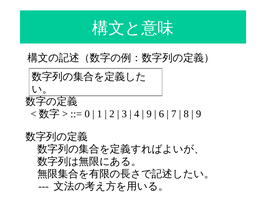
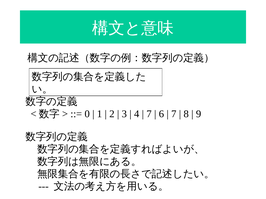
9 at (149, 114): 9 -> 7
